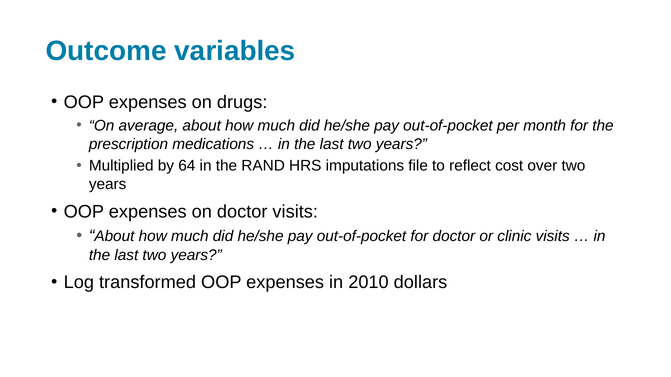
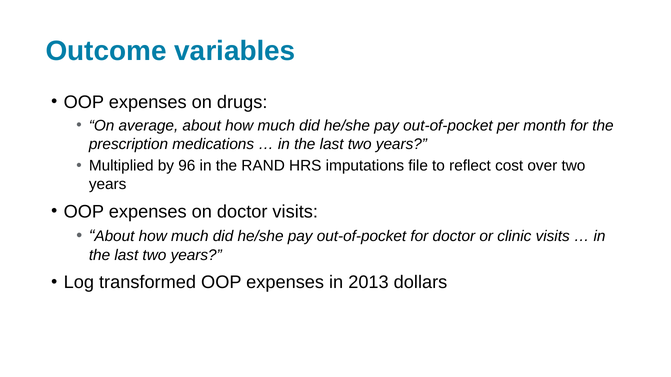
64: 64 -> 96
2010: 2010 -> 2013
